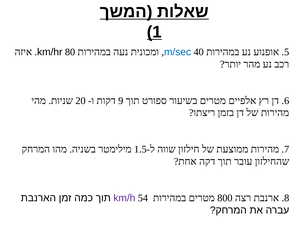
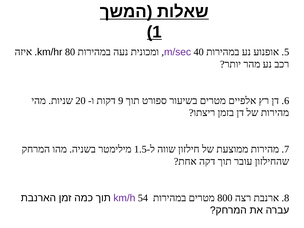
m/sec colour: blue -> purple
